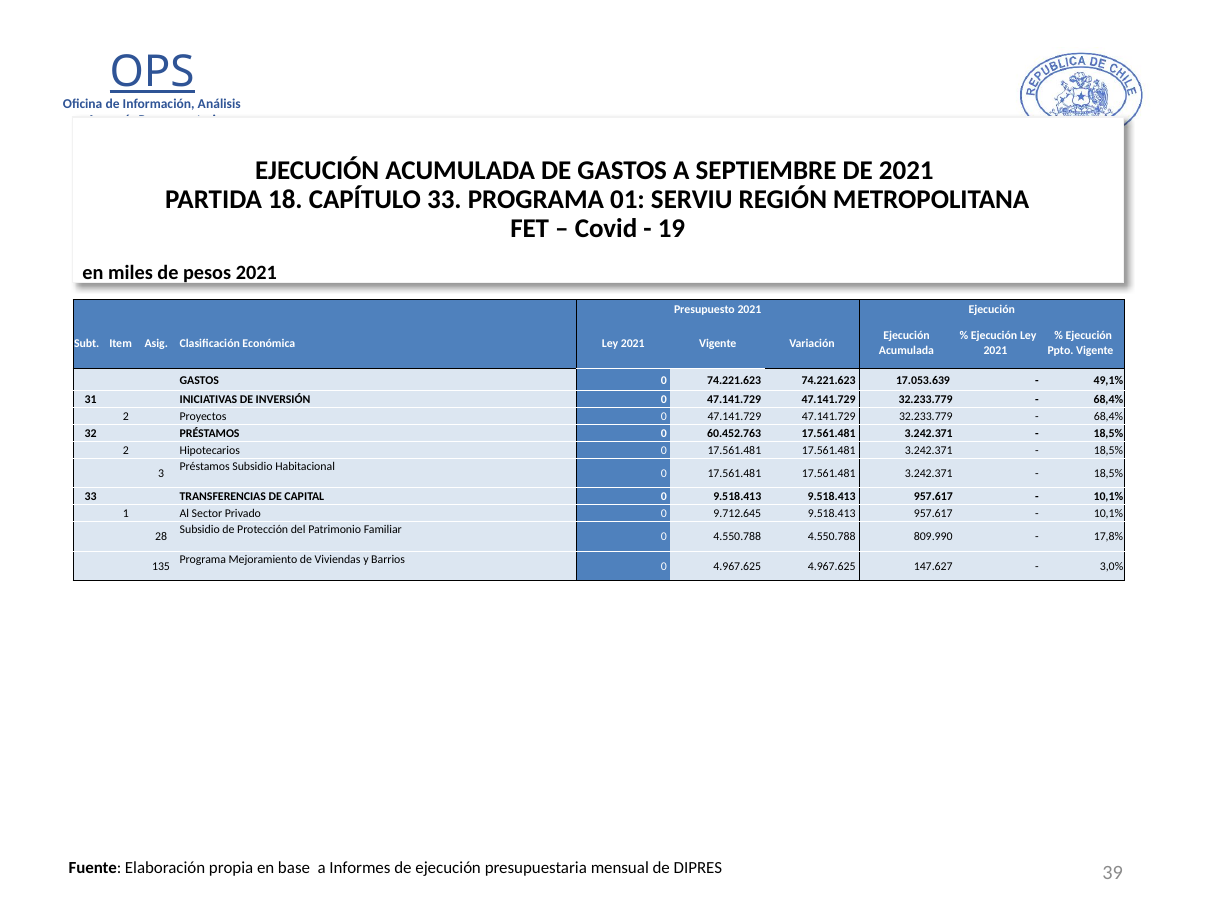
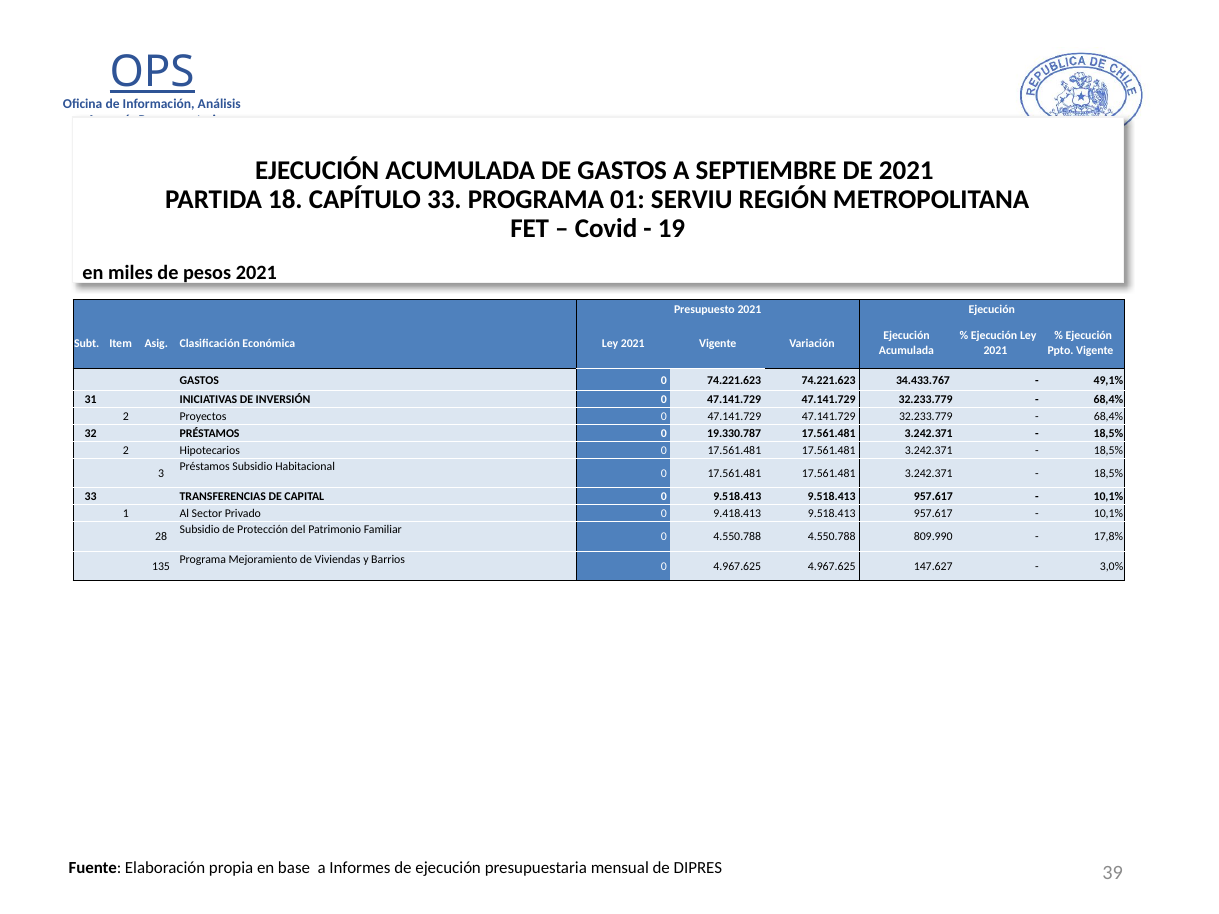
17.053.639: 17.053.639 -> 34.433.767
60.452.763: 60.452.763 -> 19.330.787
9.712.645: 9.712.645 -> 9.418.413
